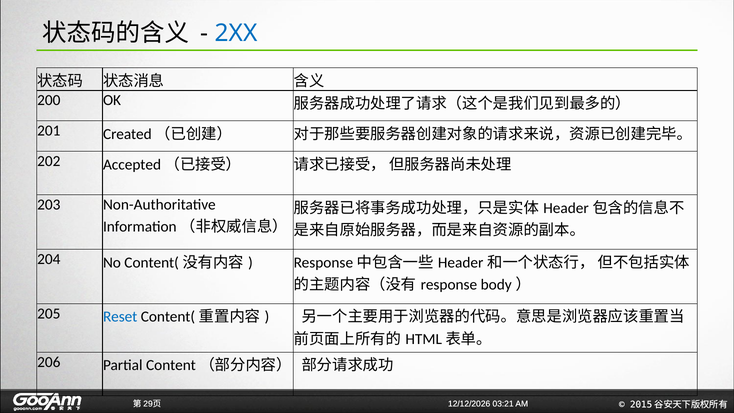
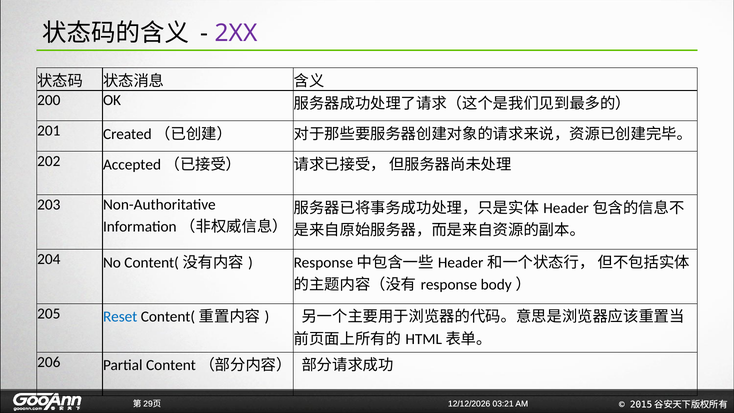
2XX colour: blue -> purple
